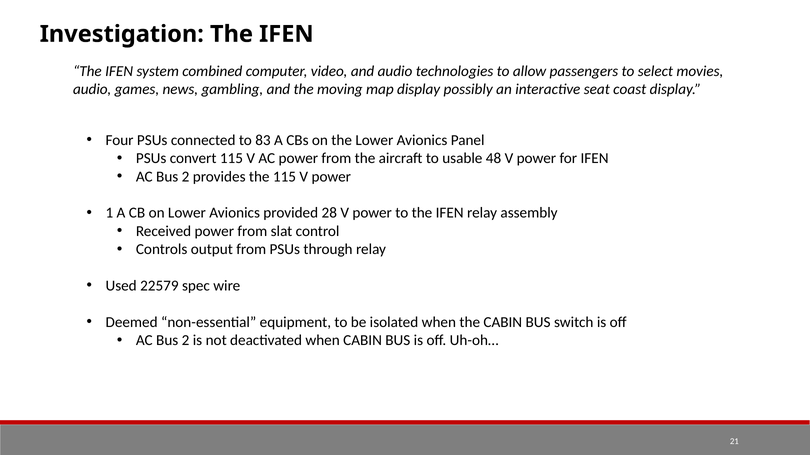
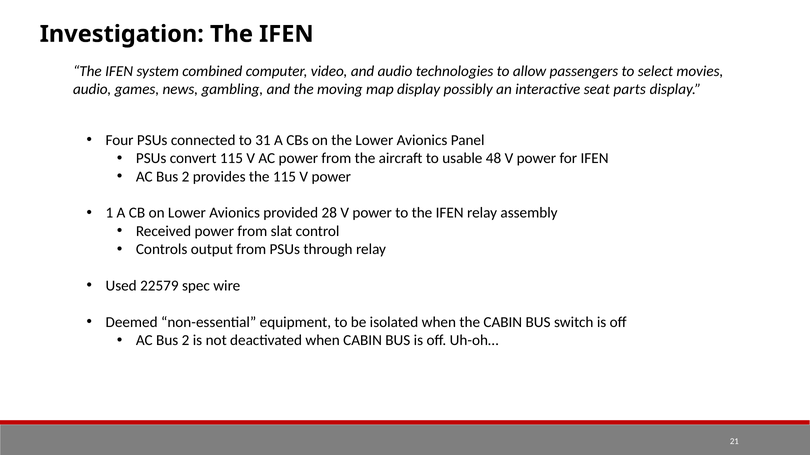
coast: coast -> parts
83: 83 -> 31
